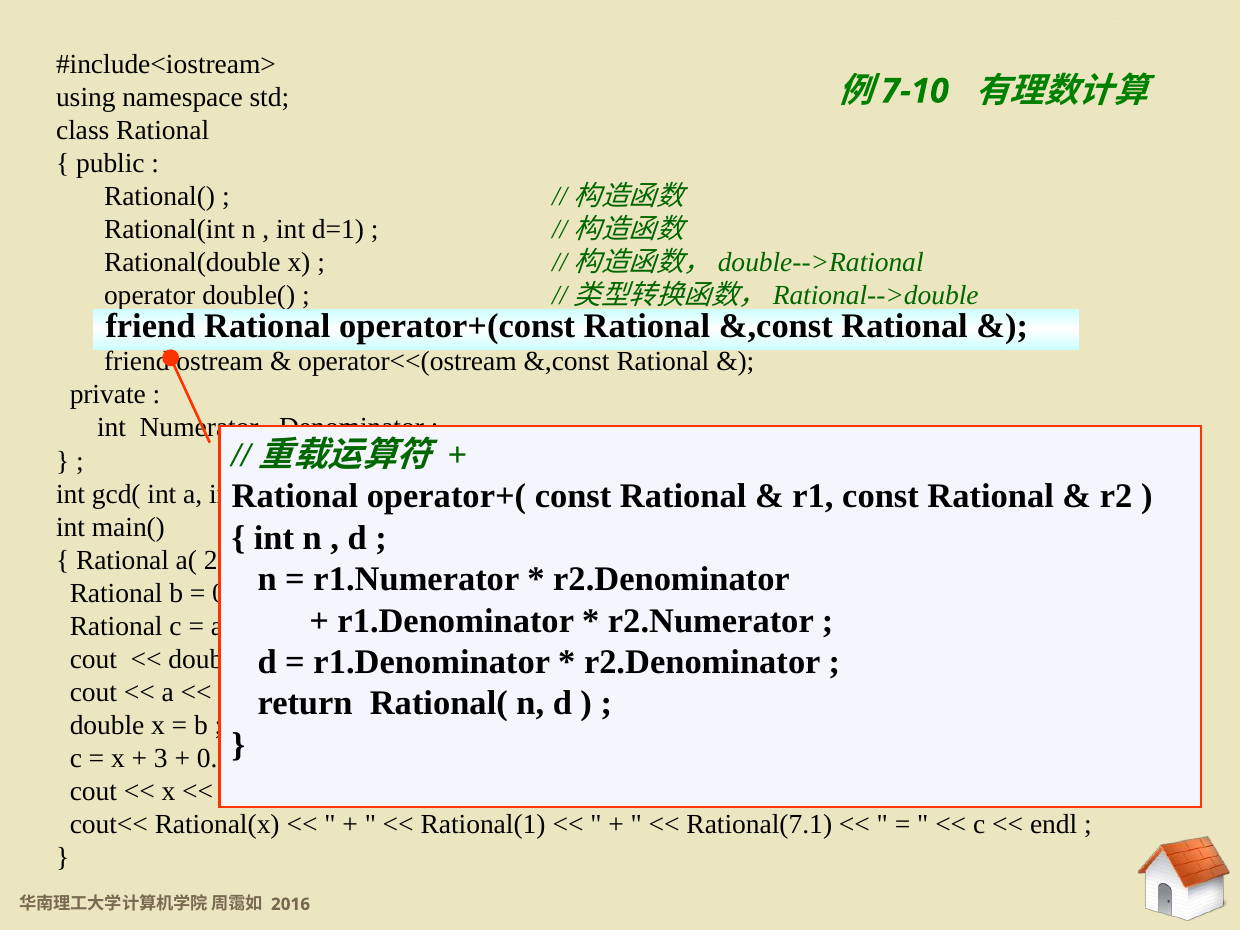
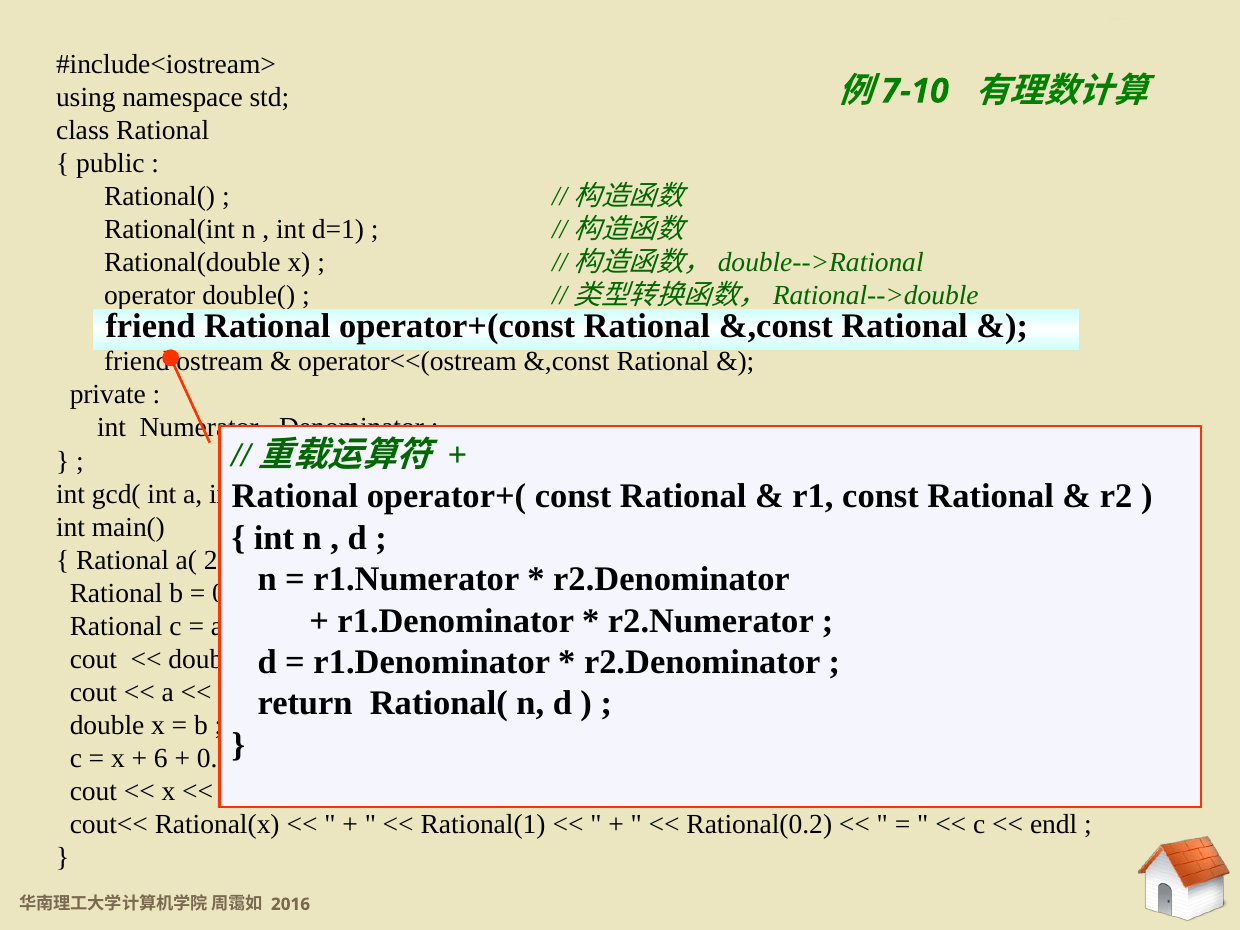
3: 3 -> 6
Rational(7.1: Rational(7.1 -> Rational(0.2
